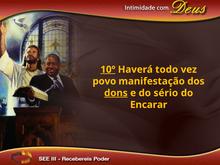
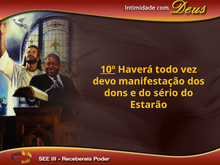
povo: povo -> devo
dons underline: present -> none
Encarar: Encarar -> Estarão
